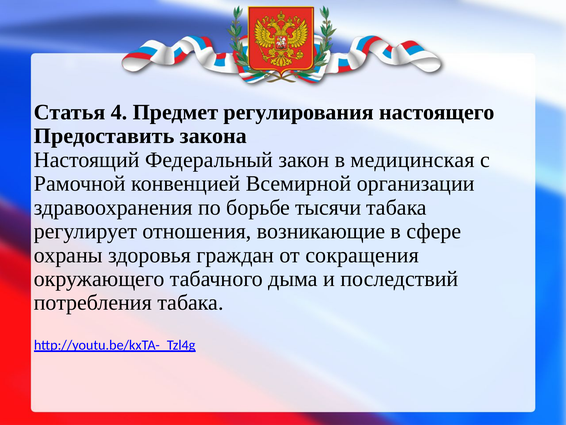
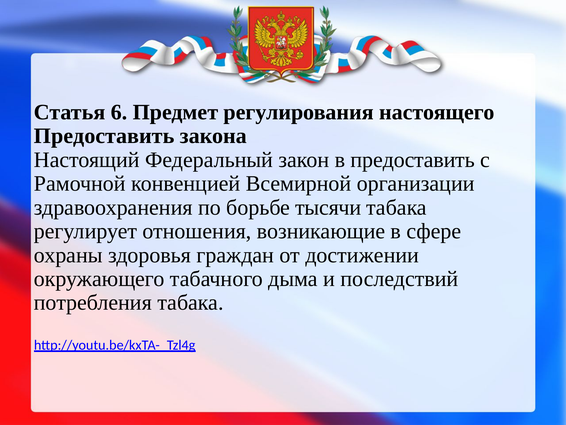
4: 4 -> 6
в медицинская: медицинская -> предоставить
сокращения: сокращения -> достижении
